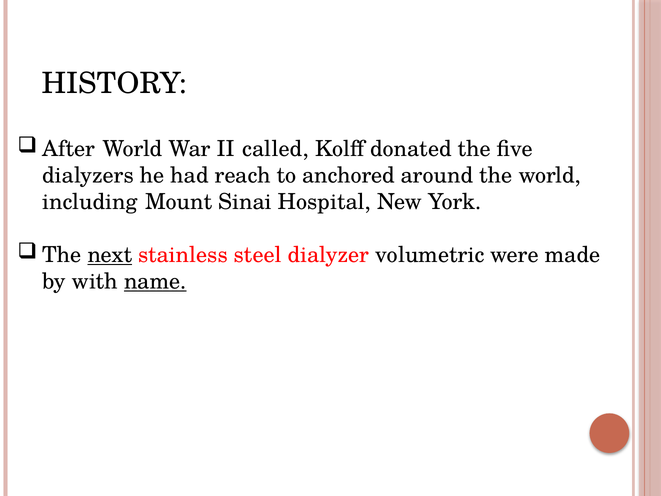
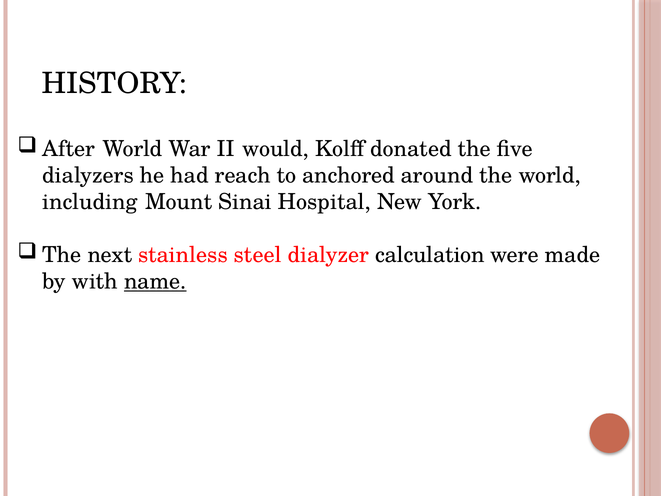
called: called -> would
next underline: present -> none
volumetric: volumetric -> calculation
